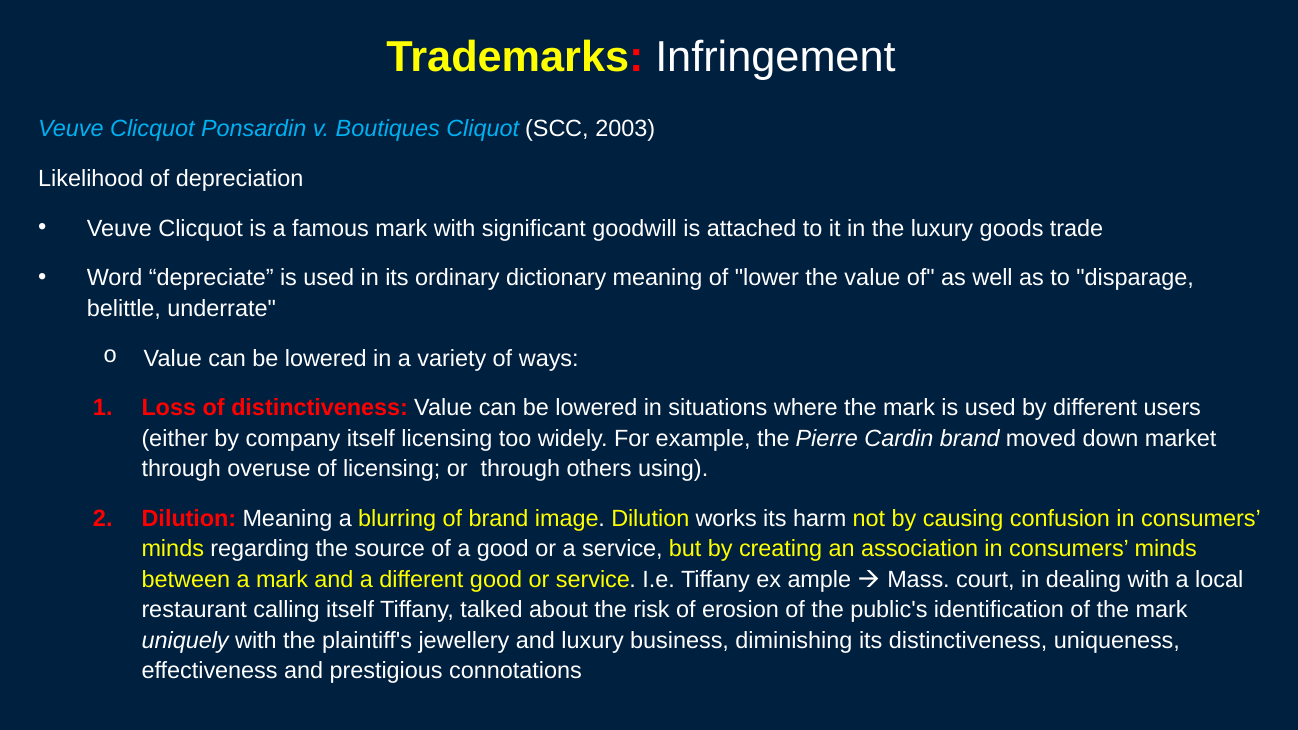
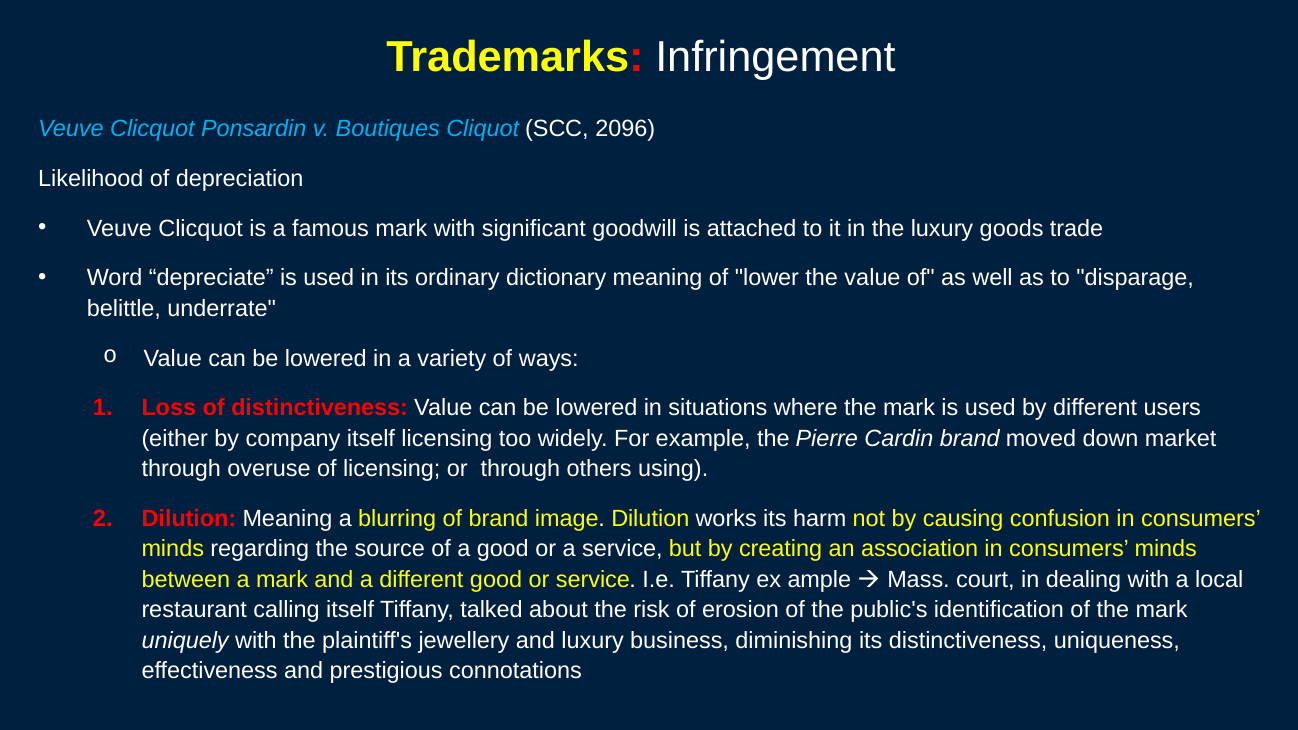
2003: 2003 -> 2096
